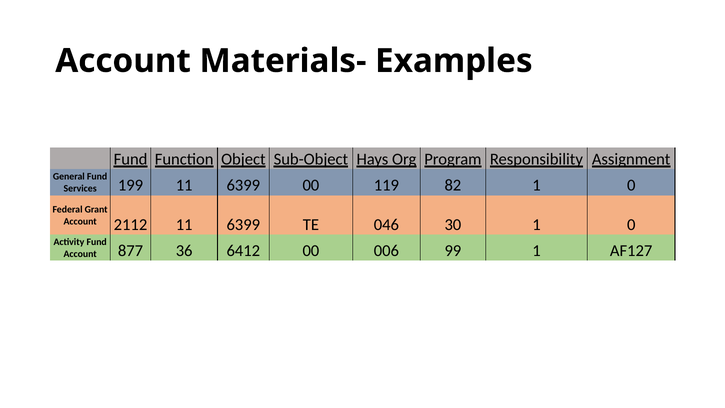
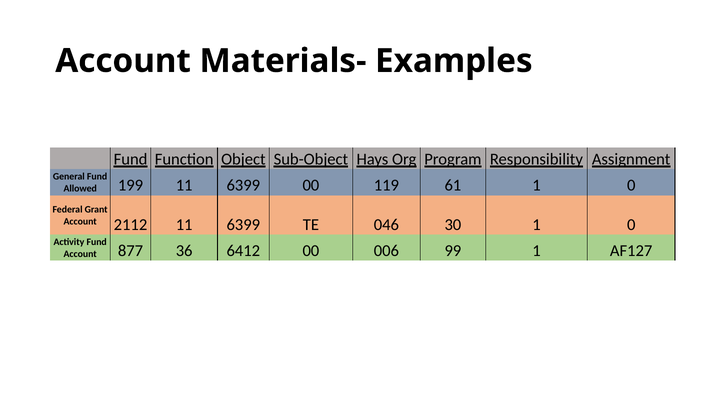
Services: Services -> Allowed
82: 82 -> 61
